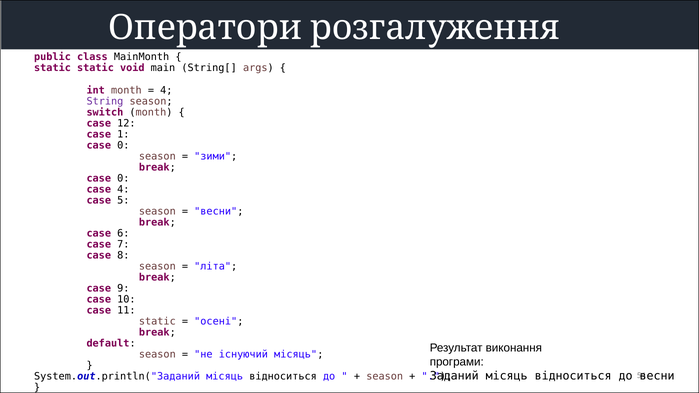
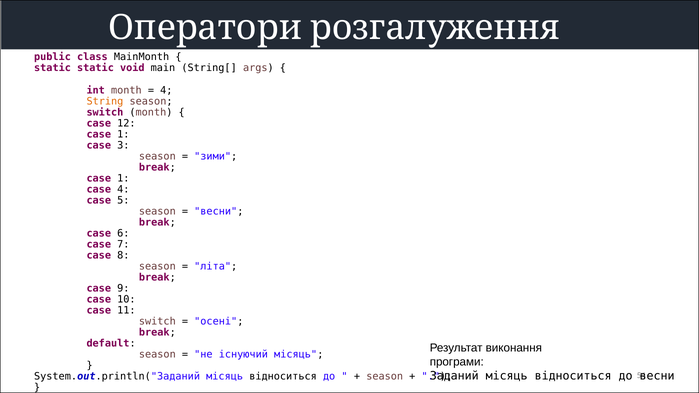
String colour: purple -> orange
0 at (123, 145): 0 -> 3
0 at (123, 178): 0 -> 1
static at (157, 322): static -> switch
